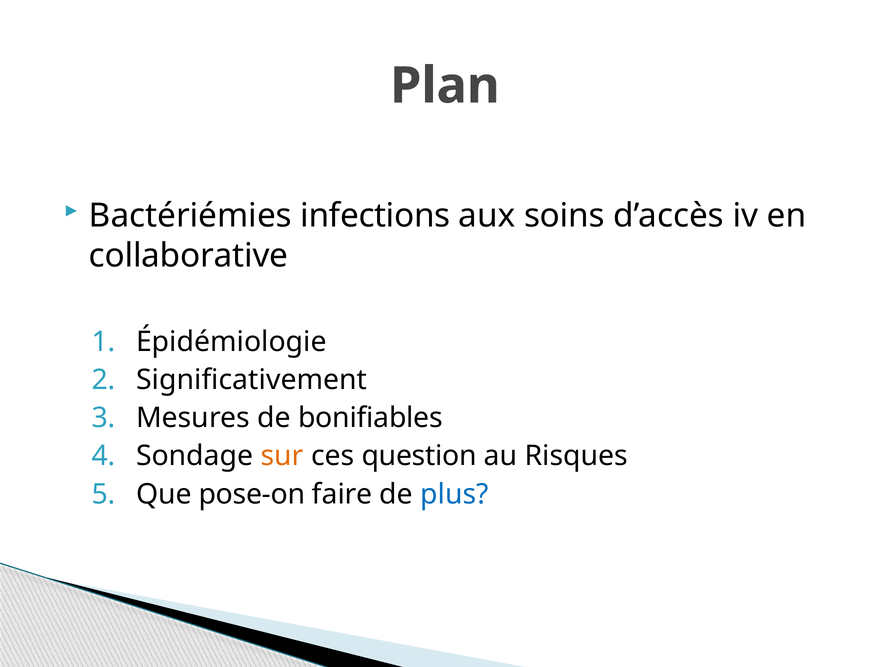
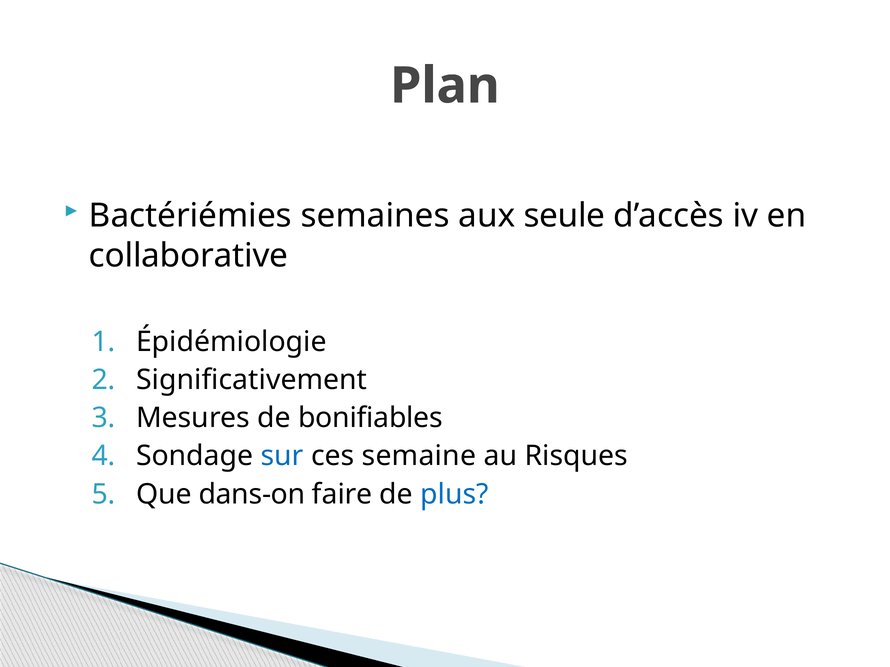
infections: infections -> semaines
soins: soins -> seule
sur colour: orange -> blue
question: question -> semaine
pose-on: pose-on -> dans-on
